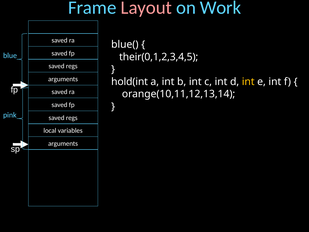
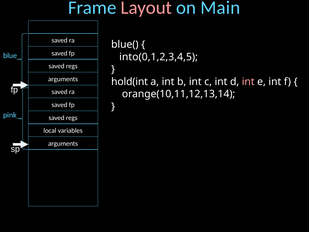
Work: Work -> Main
their(0,1,2,3,4,5: their(0,1,2,3,4,5 -> into(0,1,2,3,4,5
int at (248, 82) colour: yellow -> pink
